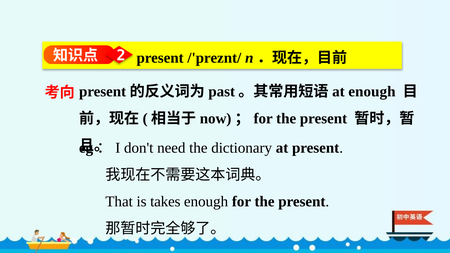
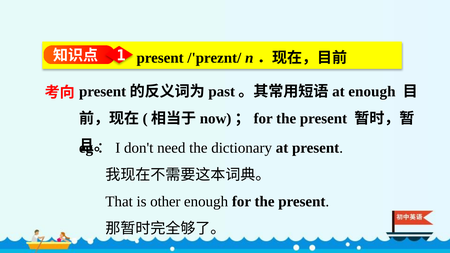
2: 2 -> 1
takes: takes -> other
